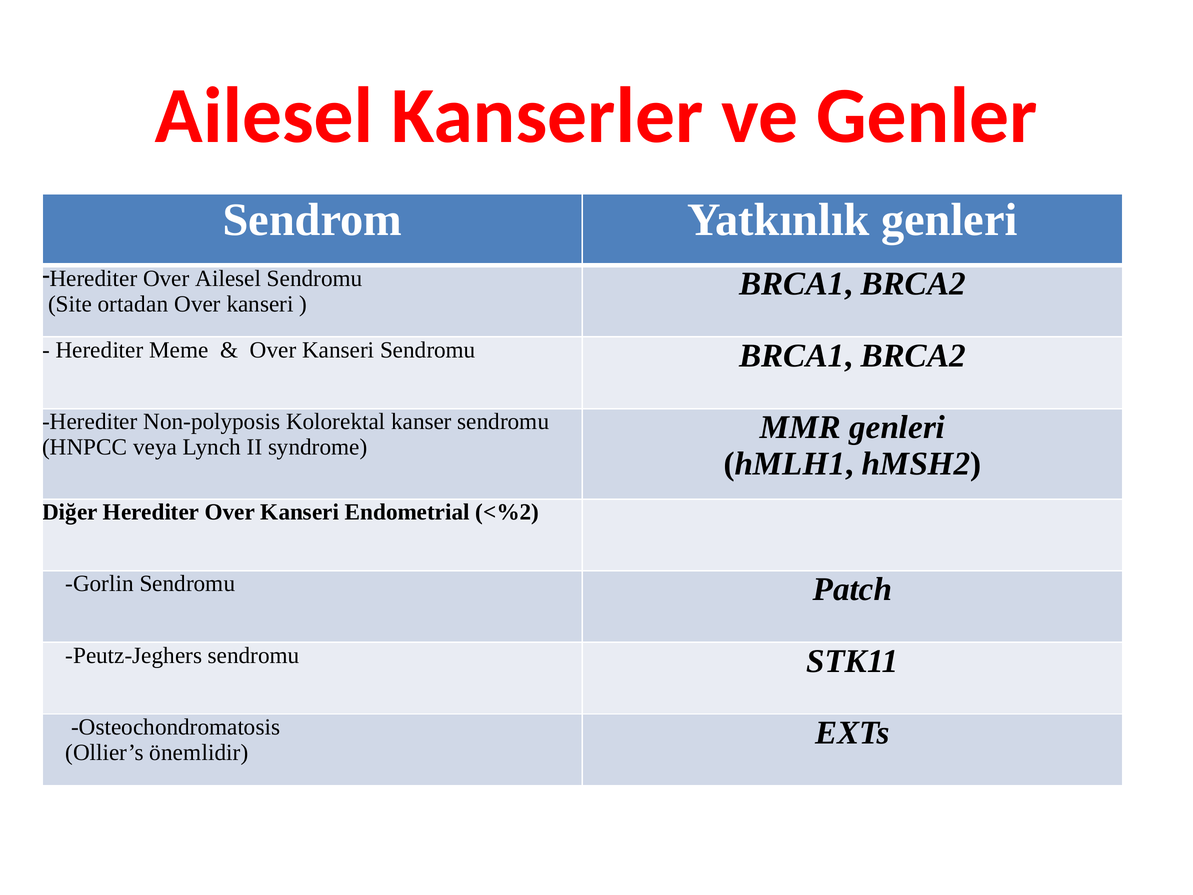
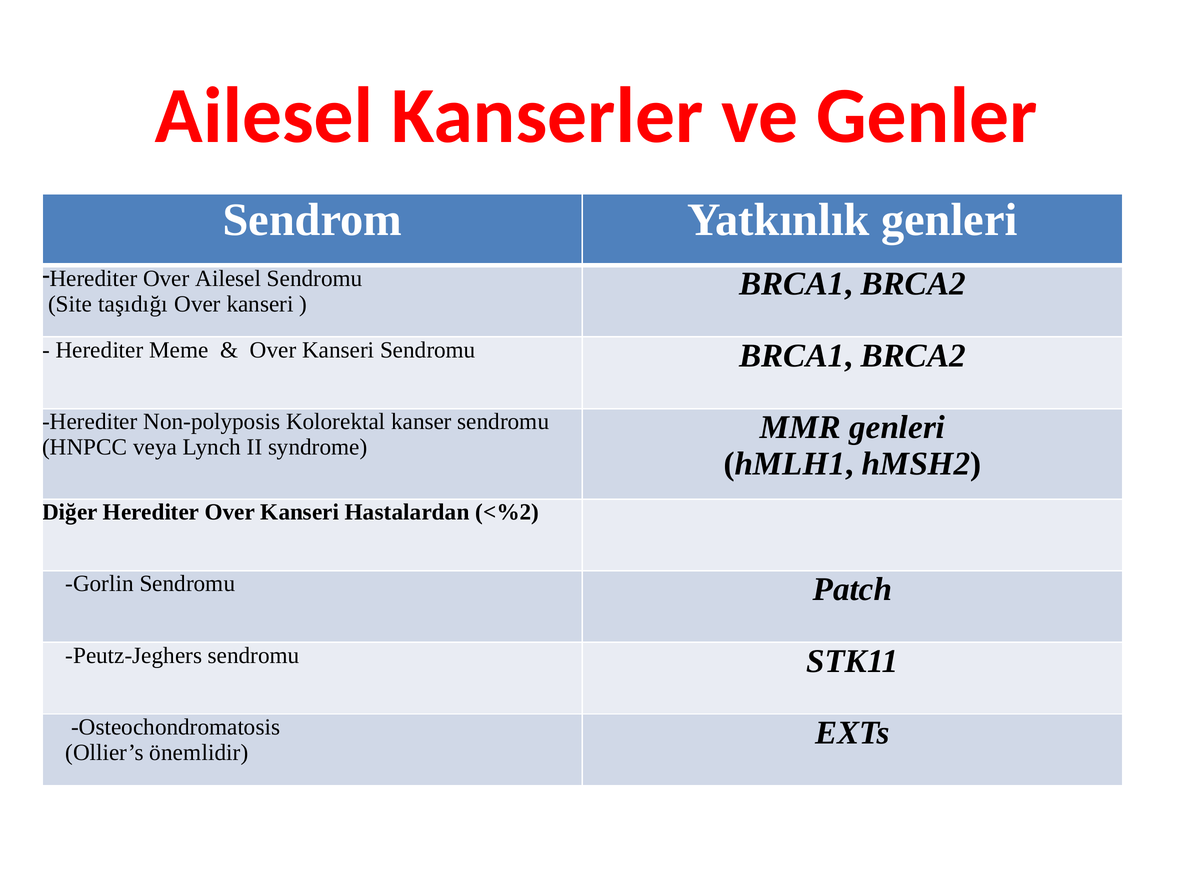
ortadan: ortadan -> taşıdığı
Endometrial: Endometrial -> Hastalardan
